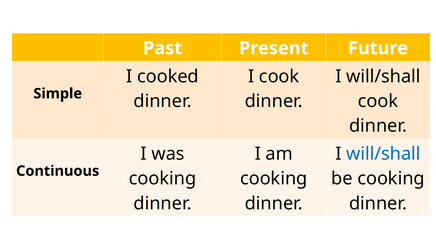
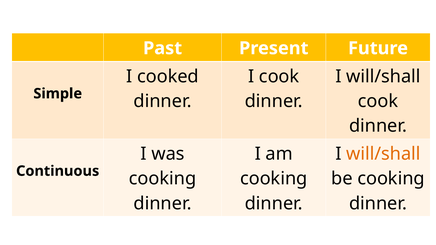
will/shall at (383, 154) colour: blue -> orange
